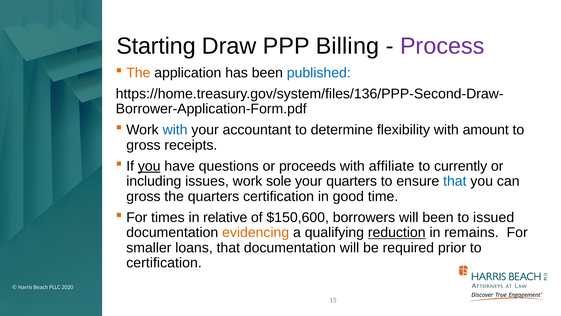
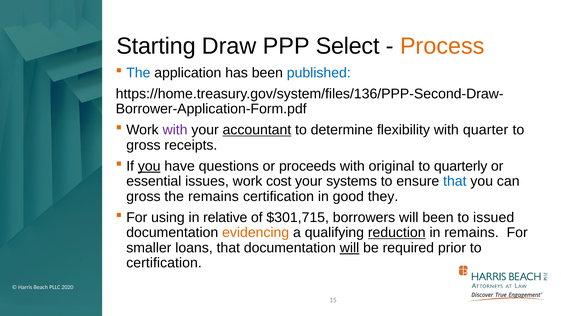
Billing: Billing -> Select
Process colour: purple -> orange
The at (138, 73) colour: orange -> blue
with at (175, 130) colour: blue -> purple
accountant underline: none -> present
amount: amount -> quarter
affiliate: affiliate -> original
currently: currently -> quarterly
including: including -> essential
sole: sole -> cost
your quarters: quarters -> systems
the quarters: quarters -> remains
time: time -> they
times: times -> using
$150,600: $150,600 -> $301,715
will at (350, 248) underline: none -> present
